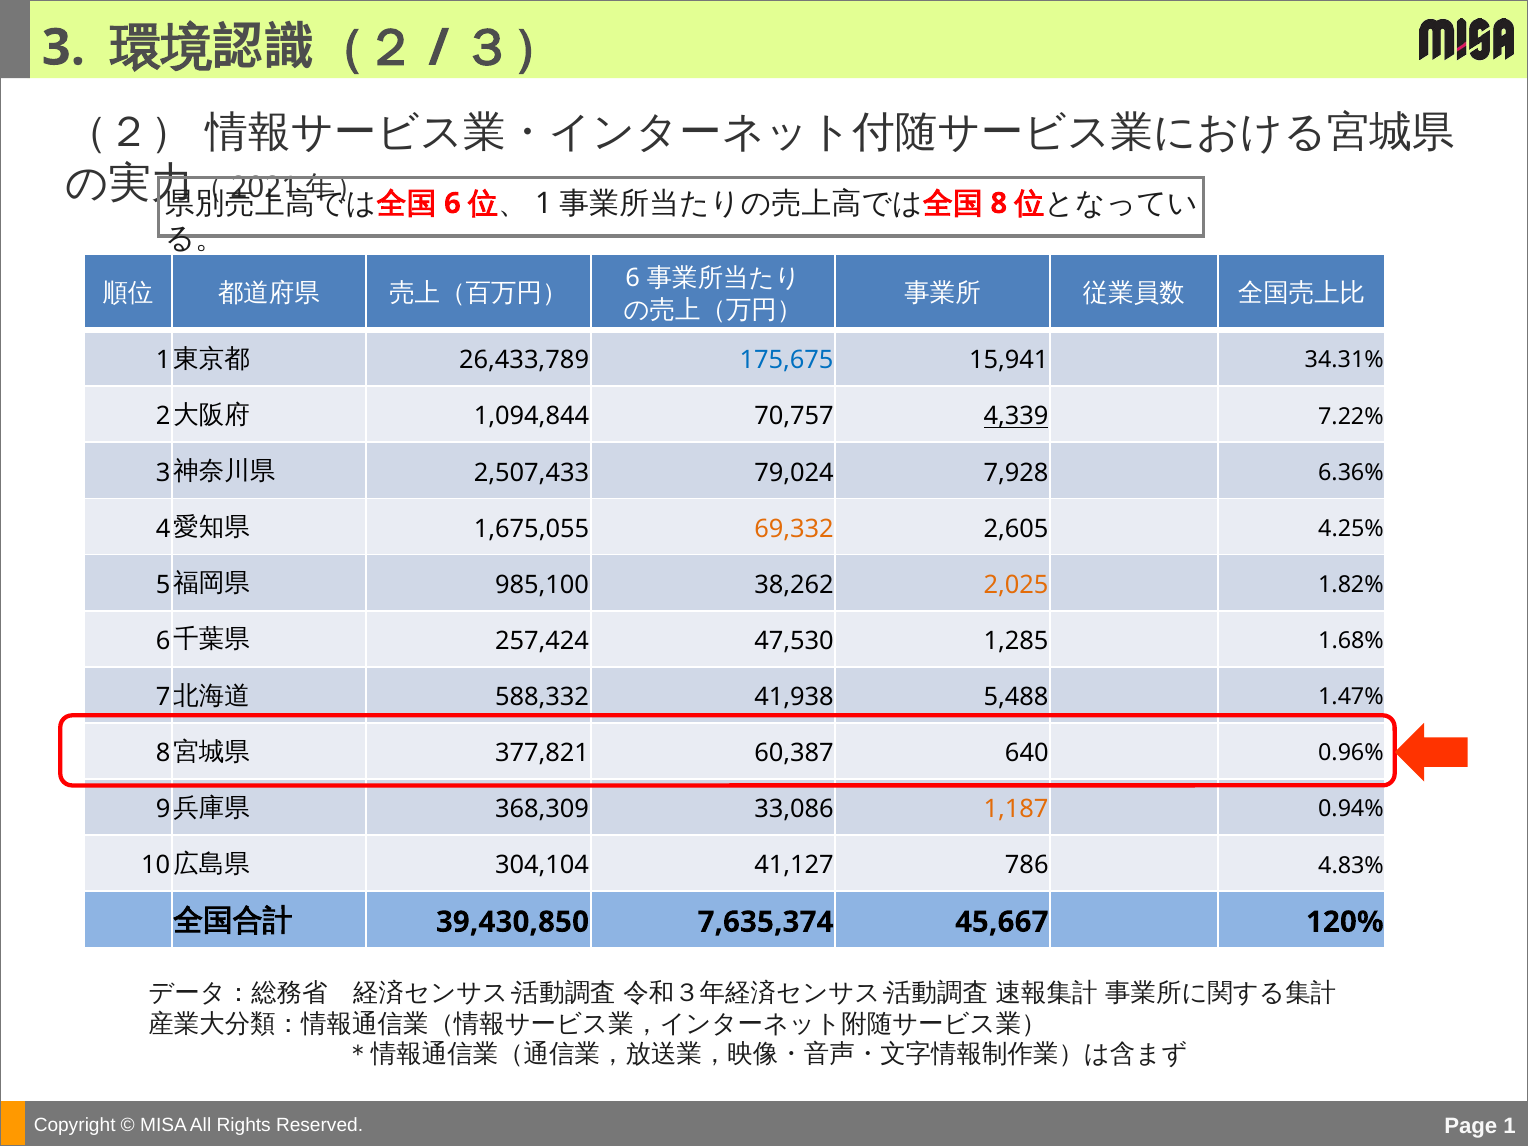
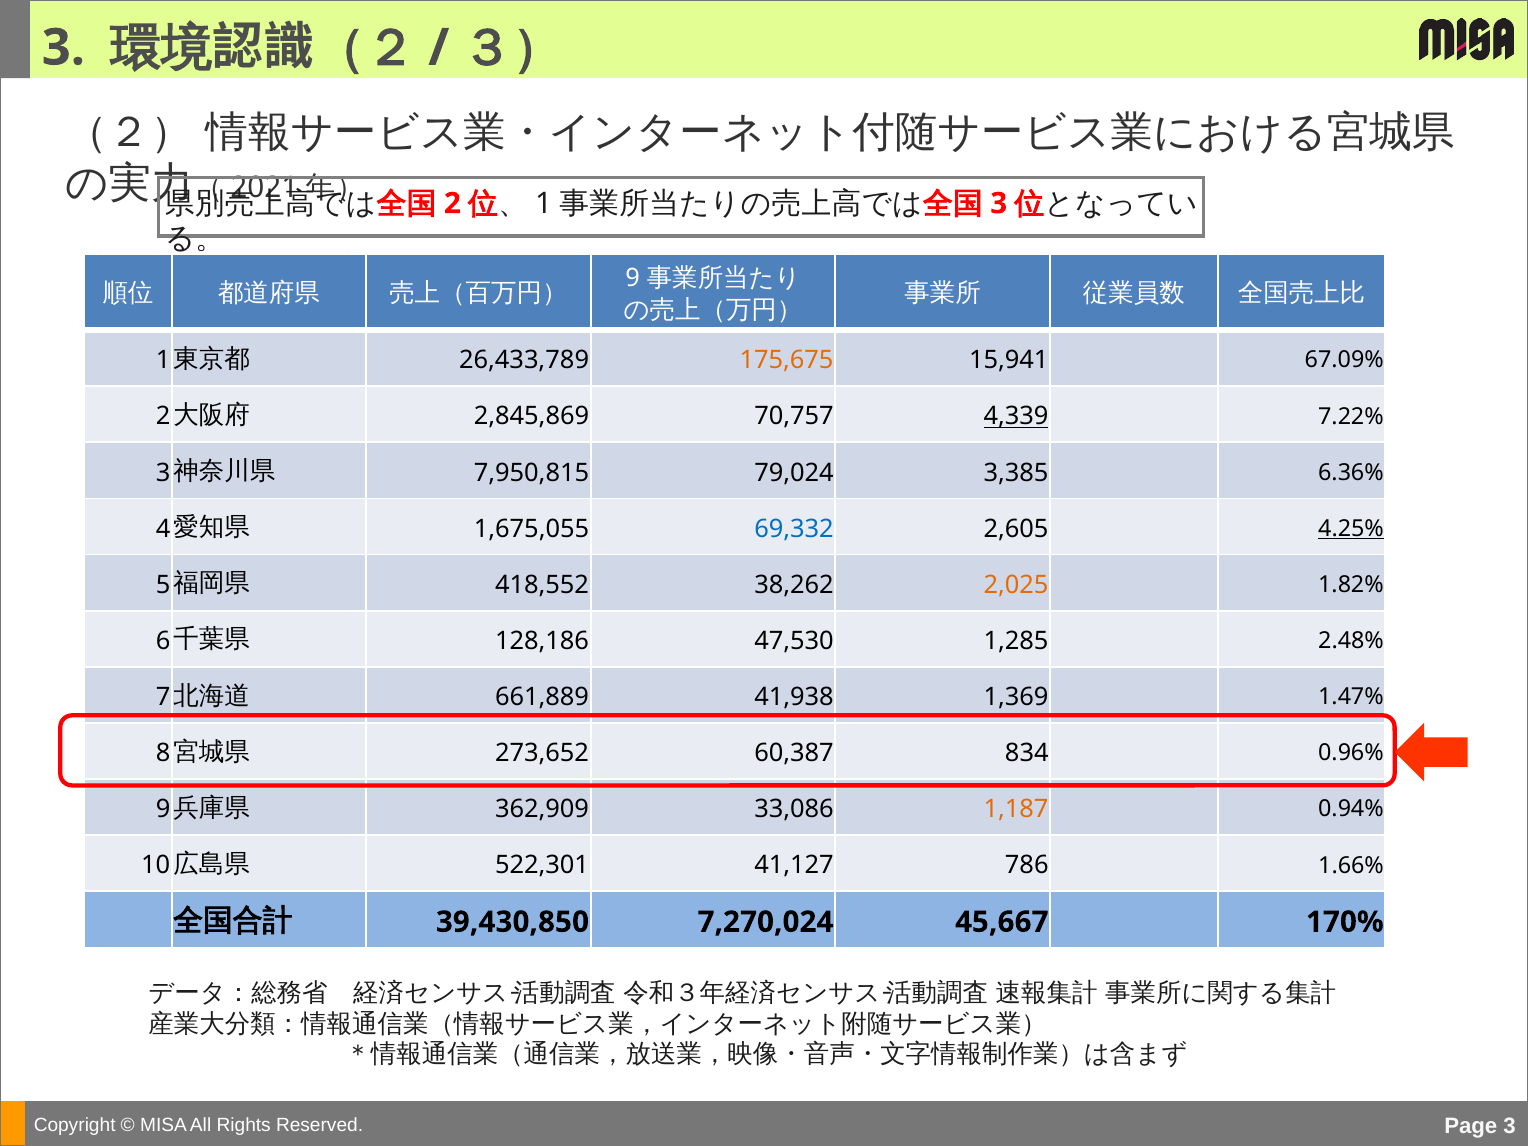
6 at (452, 203): 6 -> 2
8 at (999, 203): 8 -> 3
6 at (633, 278): 6 -> 9
175,675 colour: blue -> orange
34.31%: 34.31% -> 67.09%
1,094,844: 1,094,844 -> 2,845,869
2,507,433: 2,507,433 -> 7,950,815
7,928: 7,928 -> 3,385
69,332 colour: orange -> blue
4.25% underline: none -> present
985,100: 985,100 -> 418,552
257,424: 257,424 -> 128,186
1.68%: 1.68% -> 2.48%
588,332: 588,332 -> 661,889
5,488: 5,488 -> 1,369
377,821: 377,821 -> 273,652
640: 640 -> 834
368,309: 368,309 -> 362,909
304,104: 304,104 -> 522,301
4.83%: 4.83% -> 1.66%
7,635,374: 7,635,374 -> 7,270,024
120%: 120% -> 170%
1 at (1510, 1126): 1 -> 3
